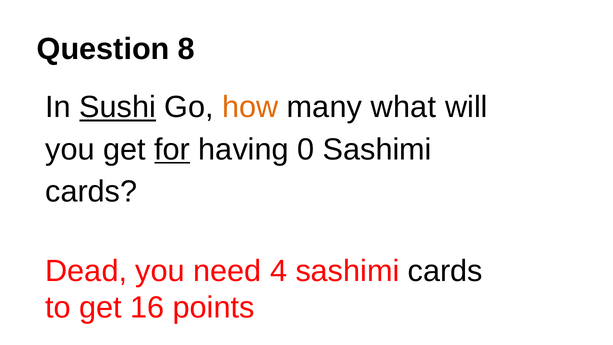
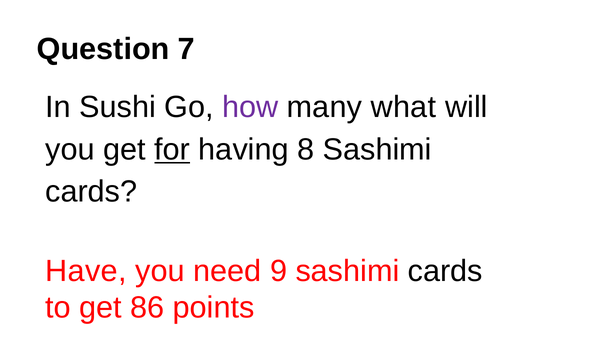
8: 8 -> 7
Sushi underline: present -> none
how colour: orange -> purple
0: 0 -> 8
Dead: Dead -> Have
4: 4 -> 9
16: 16 -> 86
